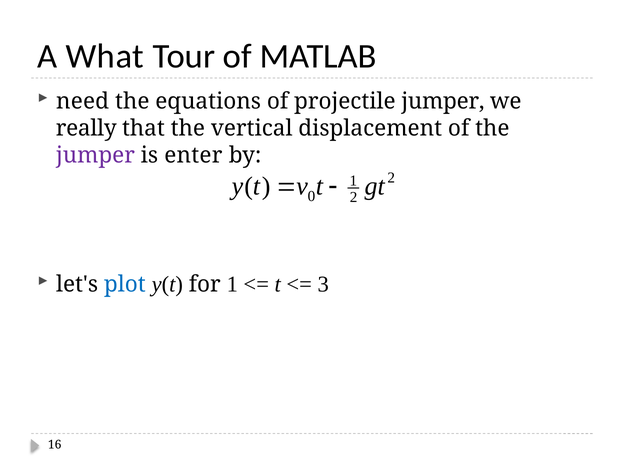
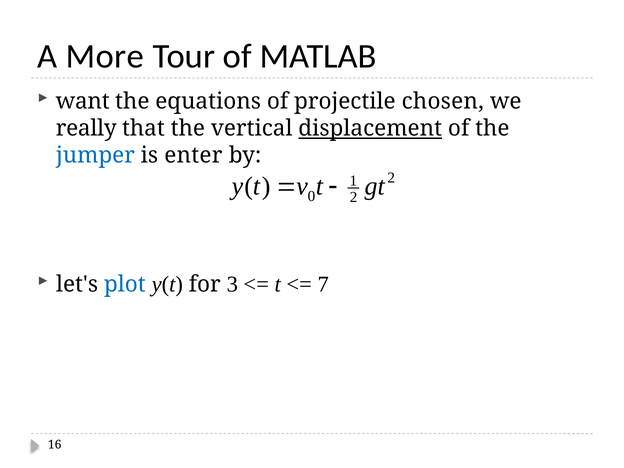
What: What -> More
need: need -> want
projectile jumper: jumper -> chosen
displacement underline: none -> present
jumper at (95, 155) colour: purple -> blue
for 1: 1 -> 3
3: 3 -> 7
